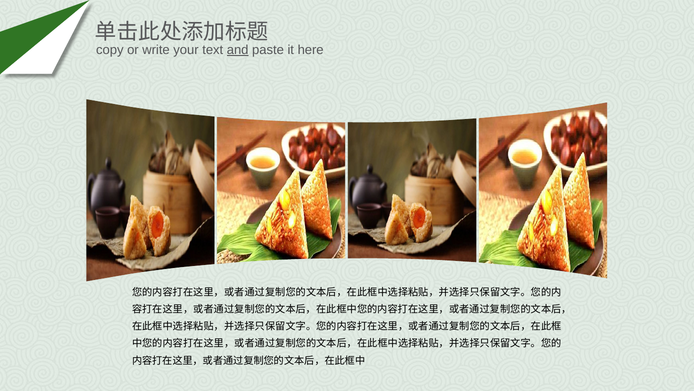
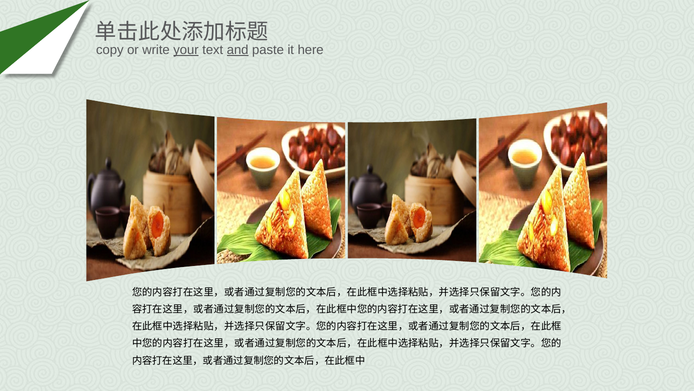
your underline: none -> present
